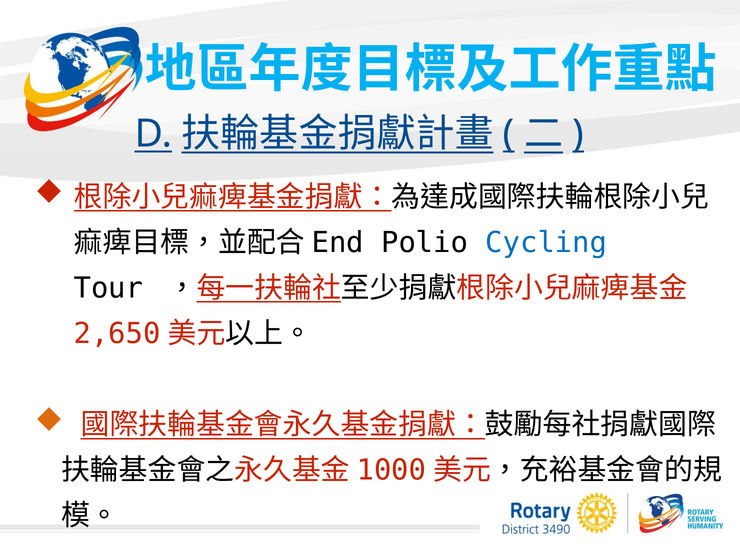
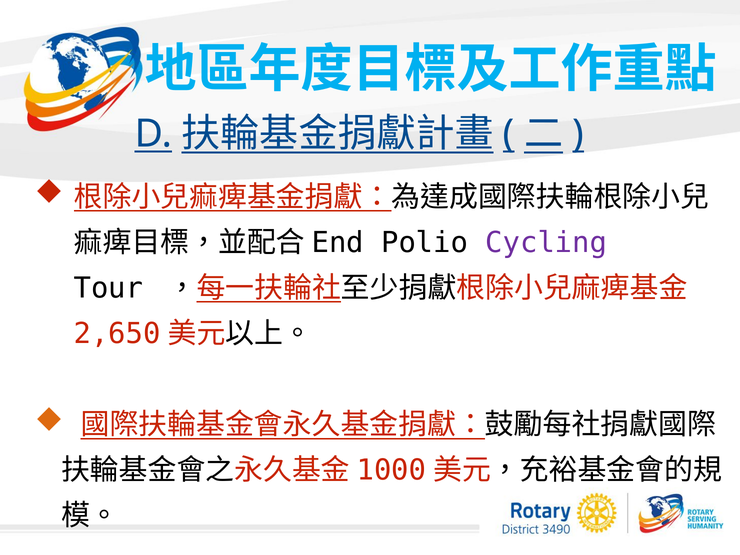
Cycling colour: blue -> purple
